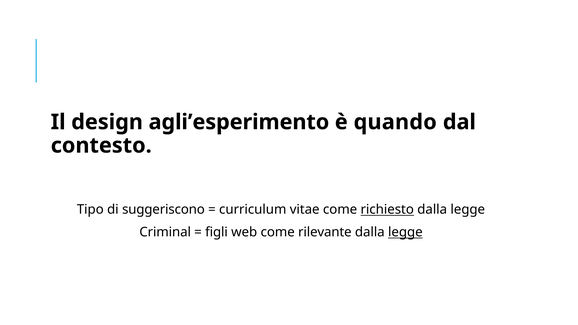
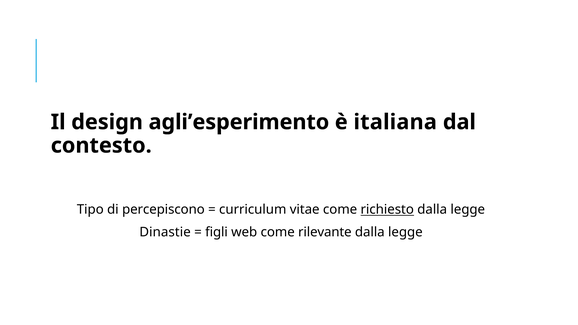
quando: quando -> italiana
suggeriscono: suggeriscono -> percepiscono
Criminal: Criminal -> Dinastie
legge at (405, 232) underline: present -> none
